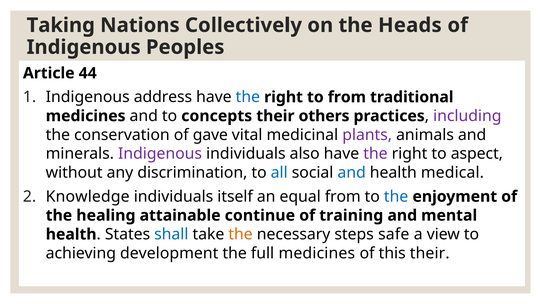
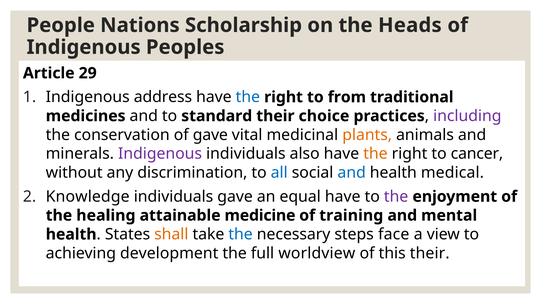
Taking: Taking -> People
Collectively: Collectively -> Scholarship
44: 44 -> 29
concepts: concepts -> standard
others: others -> choice
plants colour: purple -> orange
the at (375, 154) colour: purple -> orange
aspect: aspect -> cancer
individuals itself: itself -> gave
equal from: from -> have
the at (396, 197) colour: blue -> purple
continue: continue -> medicine
shall colour: blue -> orange
the at (241, 235) colour: orange -> blue
safe: safe -> face
full medicines: medicines -> worldview
